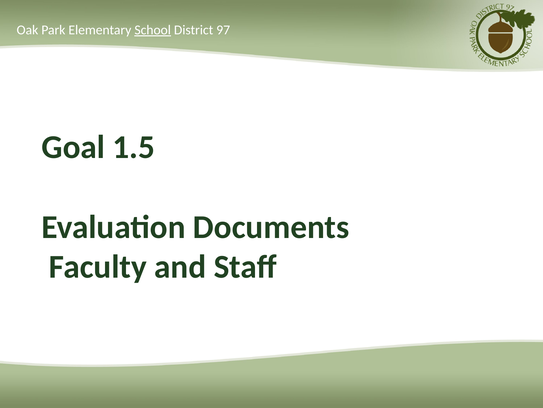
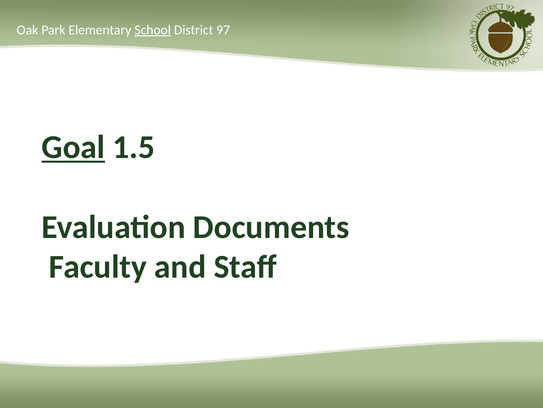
Goal underline: none -> present
